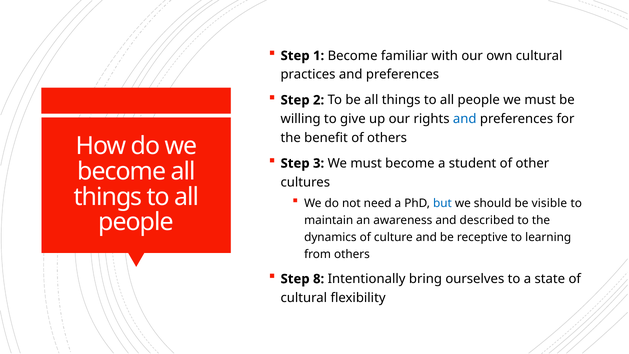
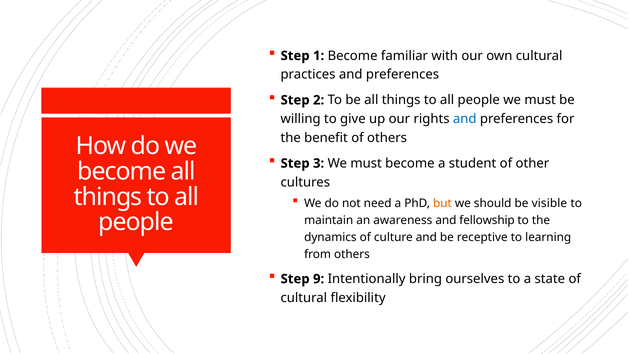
but colour: blue -> orange
described: described -> fellowship
8: 8 -> 9
